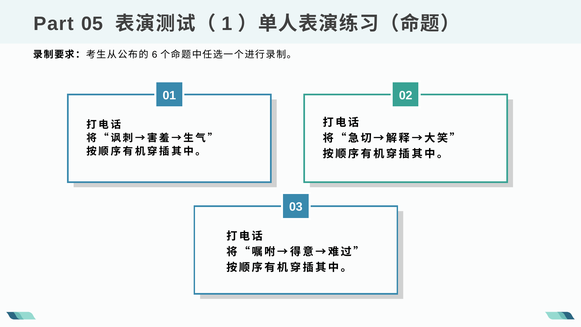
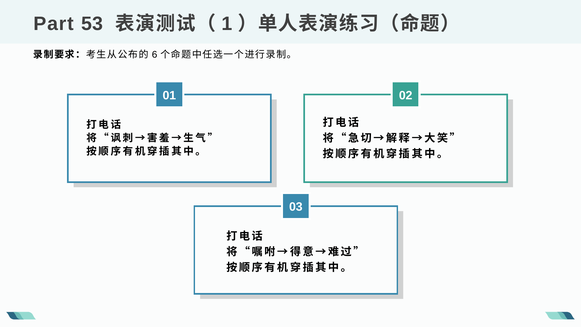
05: 05 -> 53
